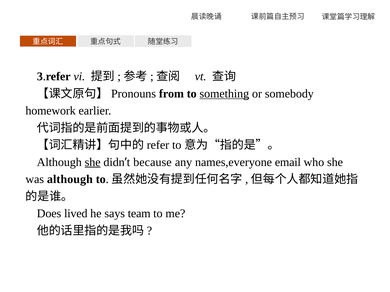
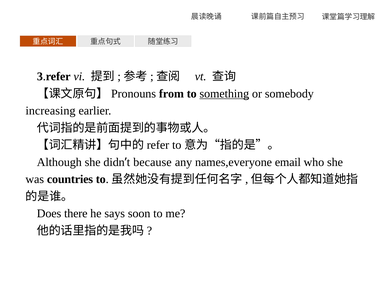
homework: homework -> increasing
she at (93, 162) underline: present -> none
was although: although -> countries
lived: lived -> there
team: team -> soon
